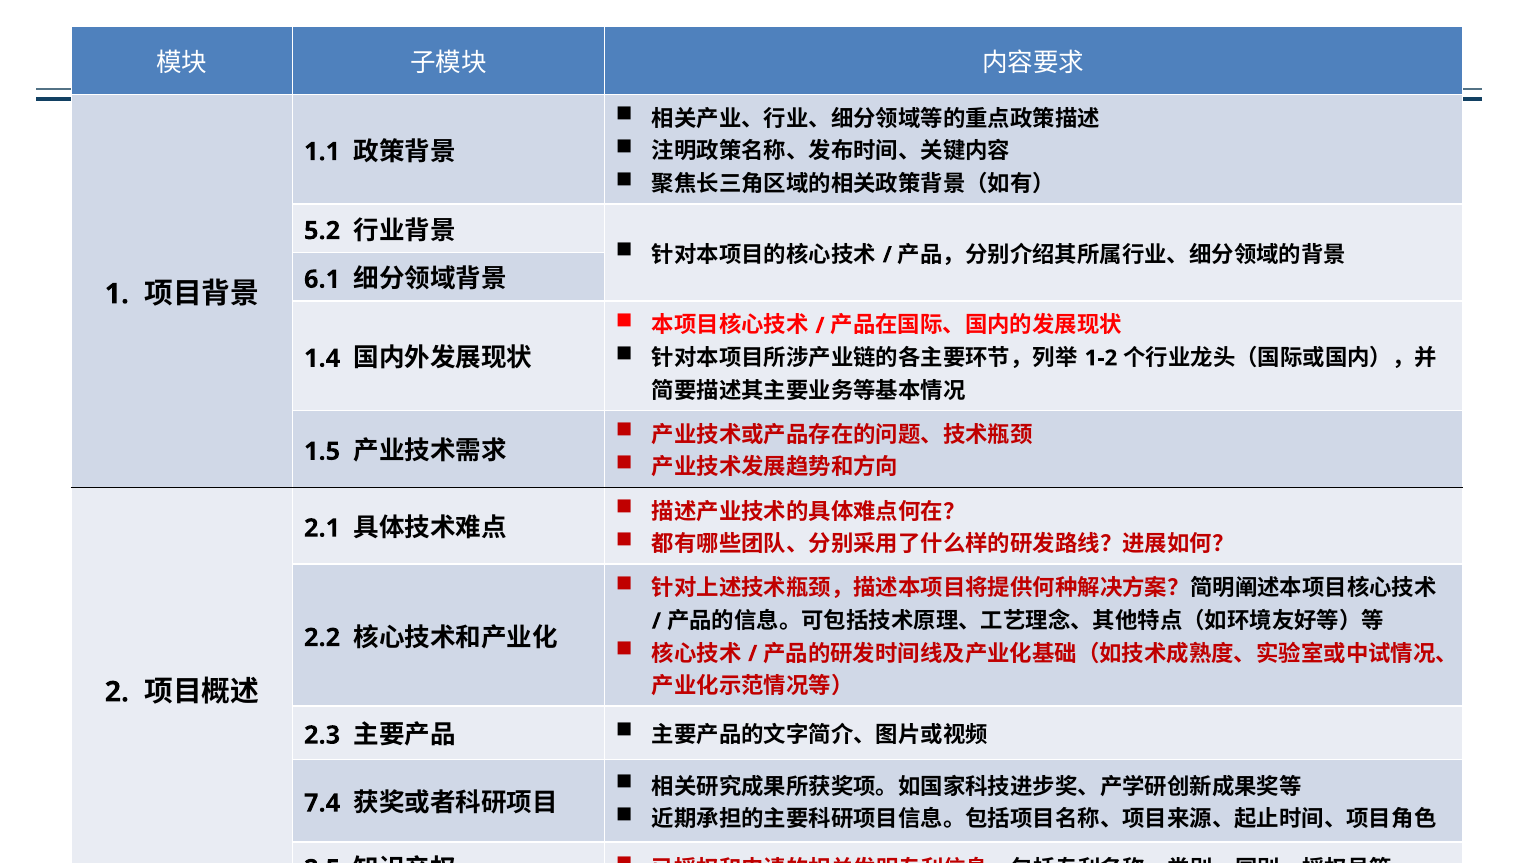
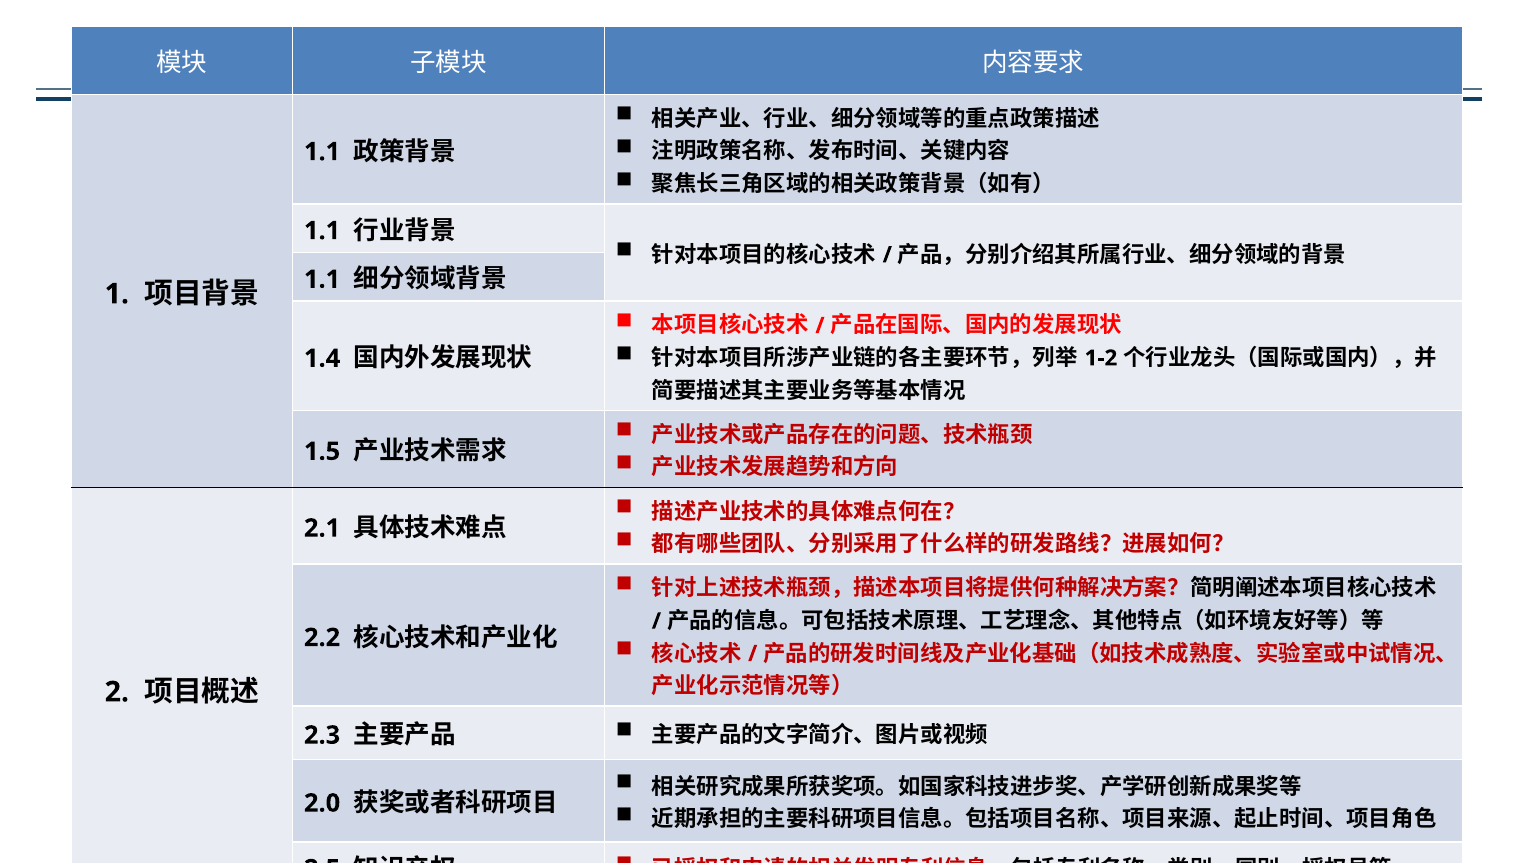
5.2 at (322, 231): 5.2 -> 1.1
6.1 at (322, 279): 6.1 -> 1.1
7.4: 7.4 -> 2.0
